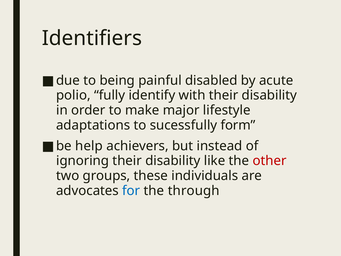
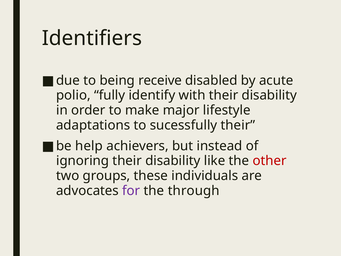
painful: painful -> receive
sucessfully form: form -> their
for colour: blue -> purple
